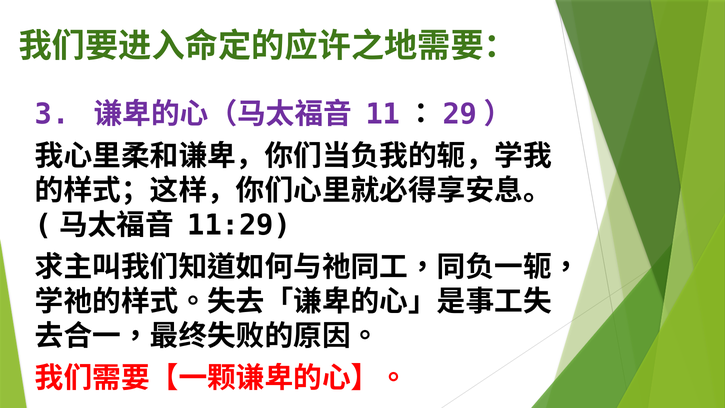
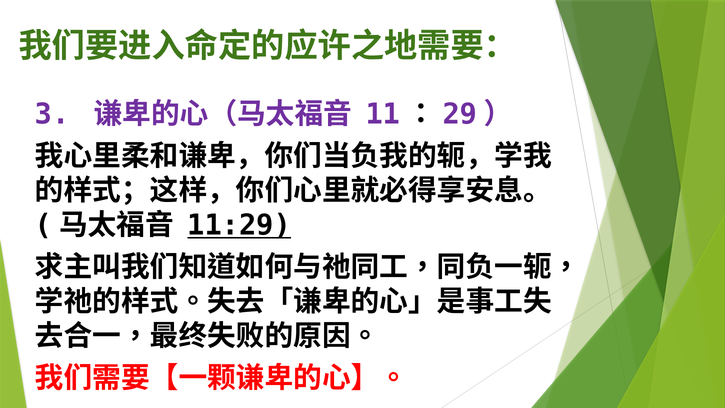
11:29 underline: none -> present
